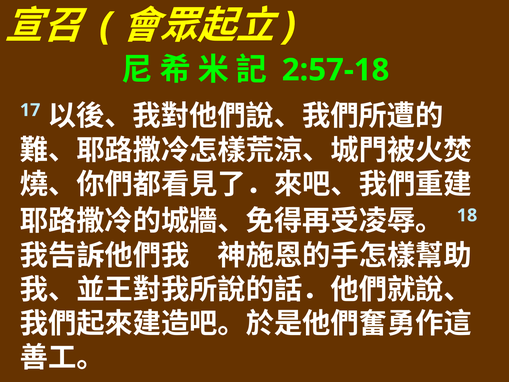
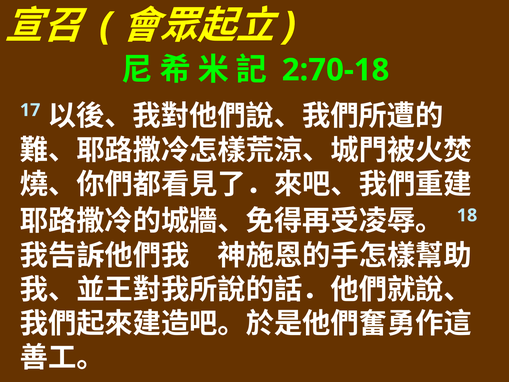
2:57-18: 2:57-18 -> 2:70-18
